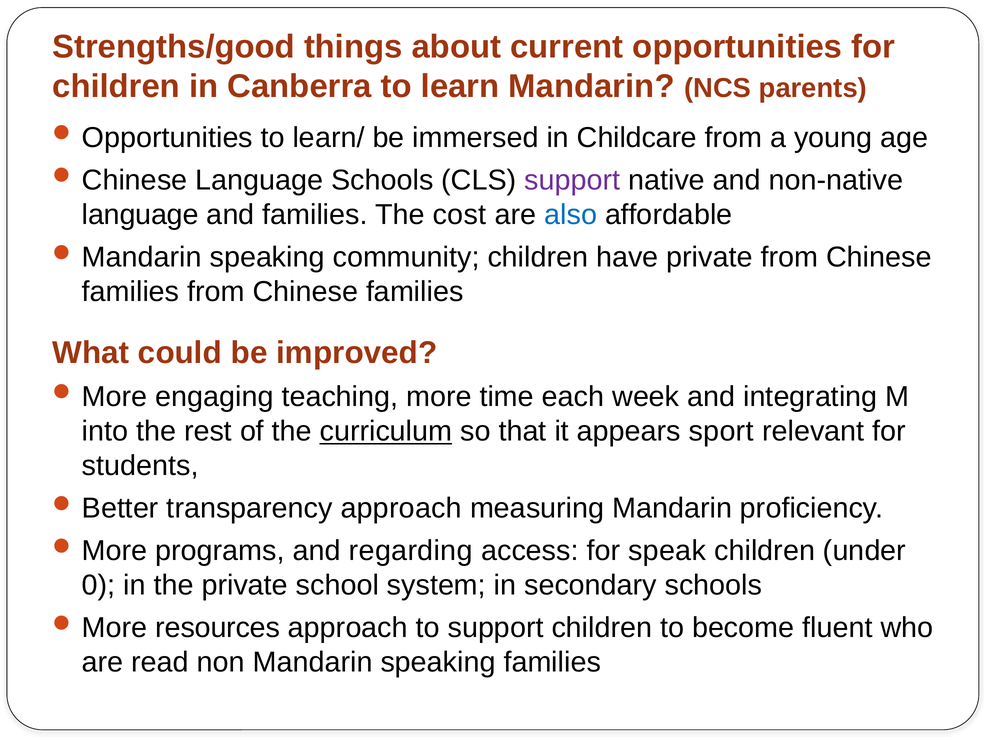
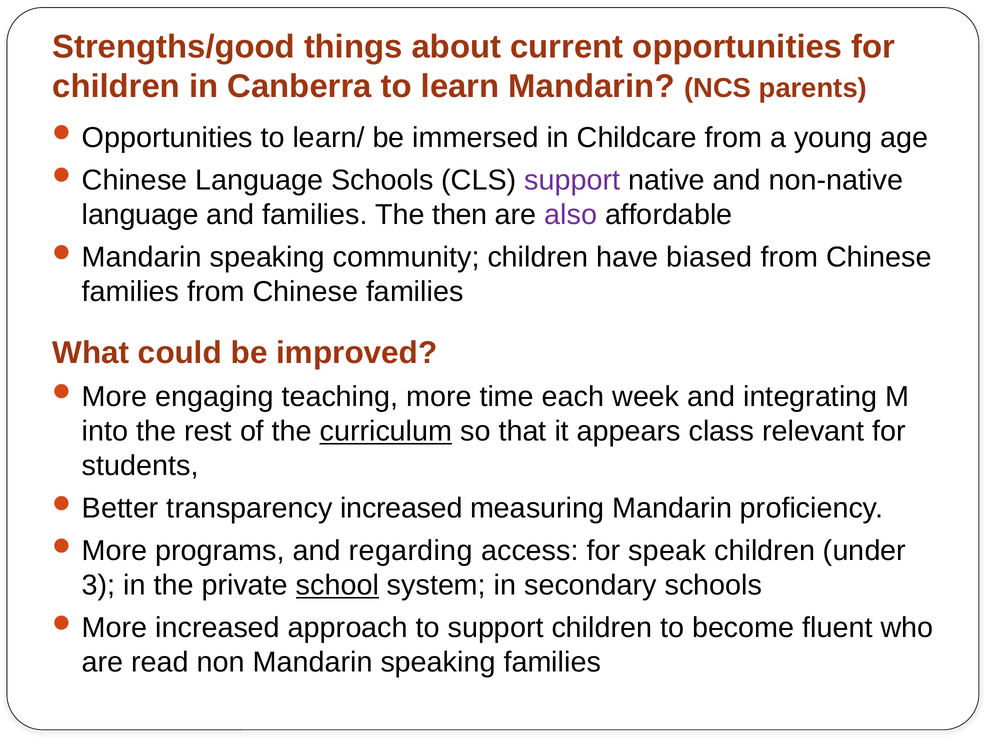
cost: cost -> then
also colour: blue -> purple
have private: private -> biased
sport: sport -> class
transparency approach: approach -> increased
0: 0 -> 3
school underline: none -> present
resources at (218, 627): resources -> increased
